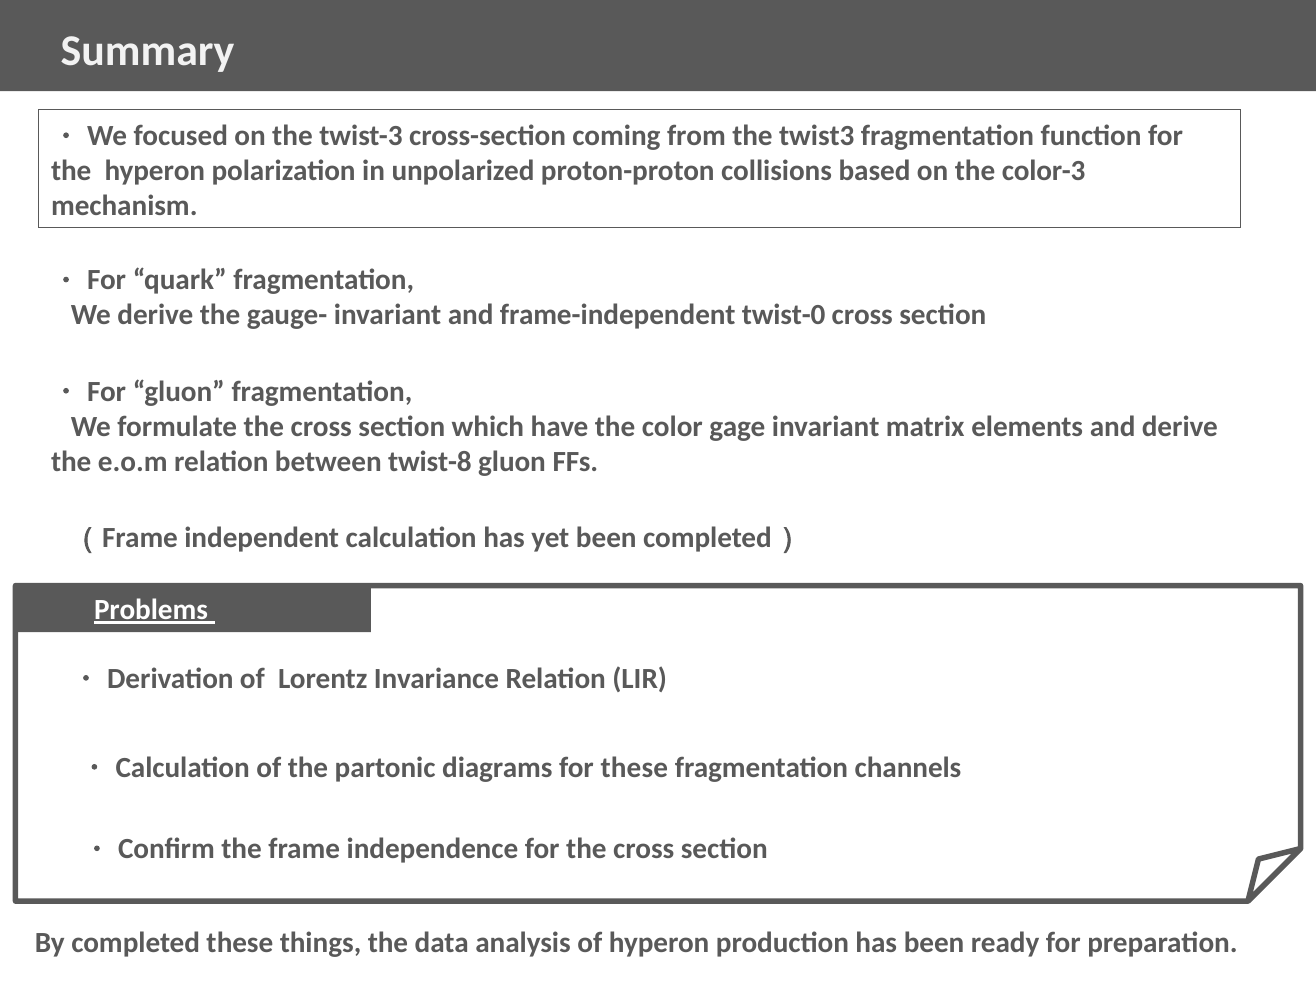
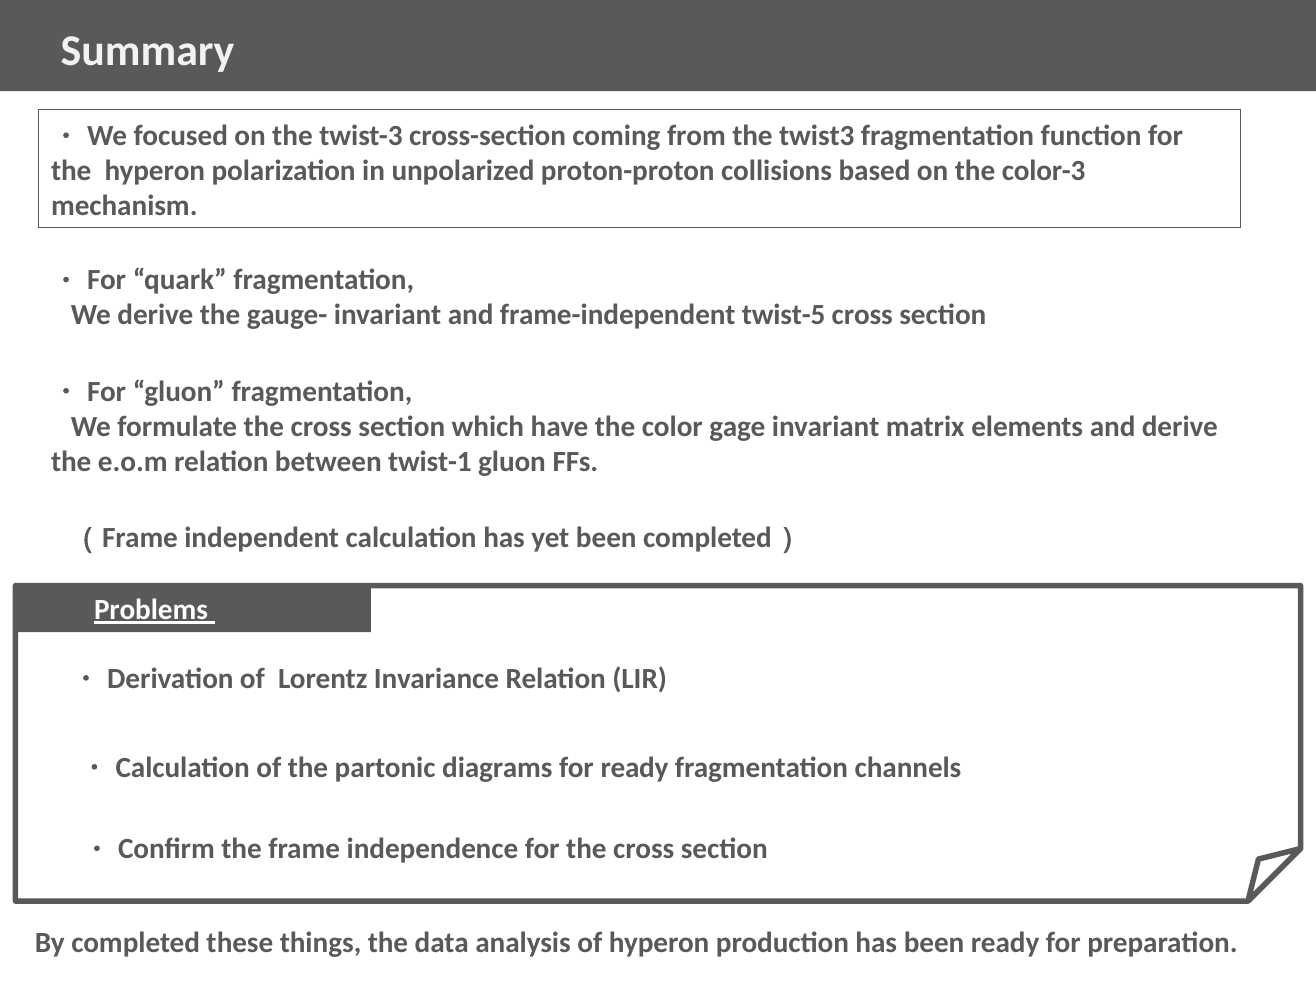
twist-0: twist-0 -> twist-5
twist-8: twist-8 -> twist-1
for these: these -> ready
